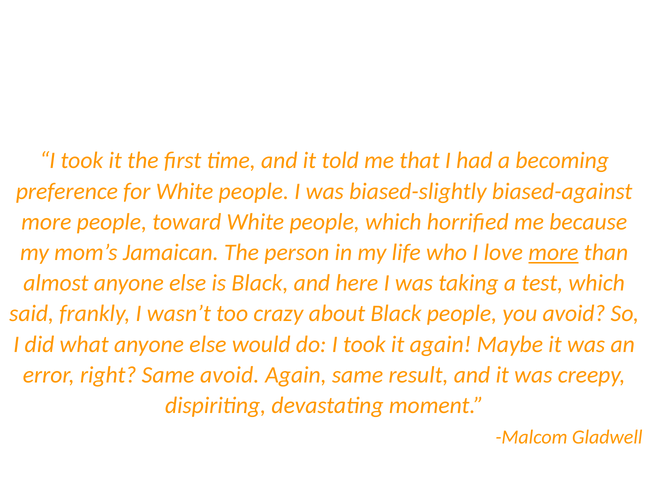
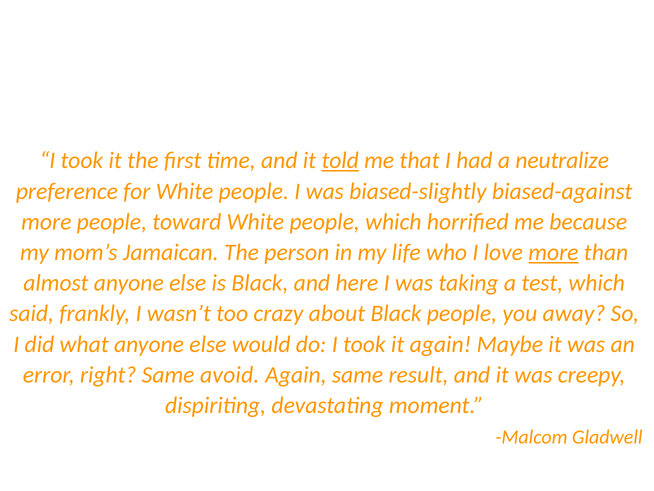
told underline: none -> present
becoming: becoming -> neutralize
you avoid: avoid -> away
